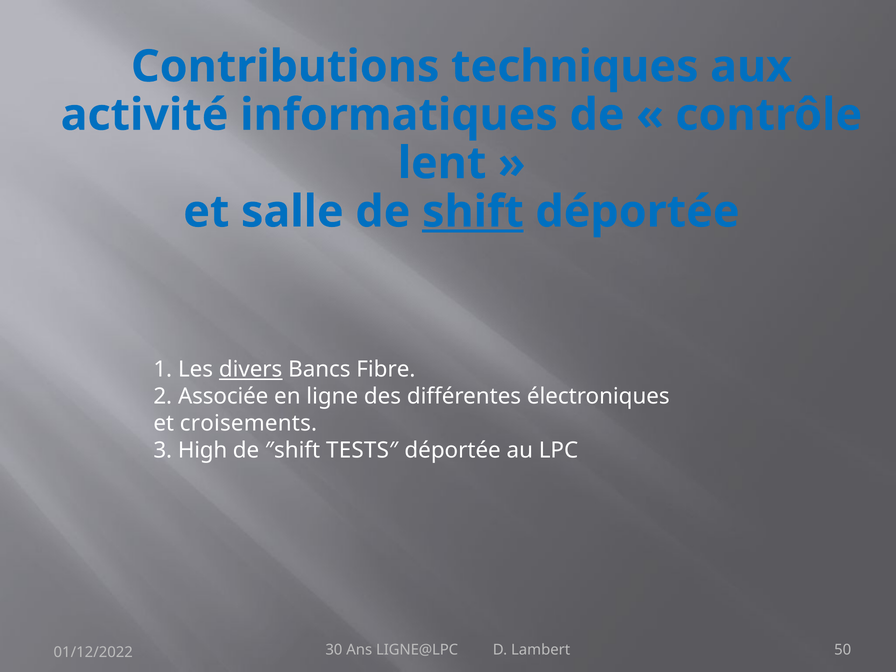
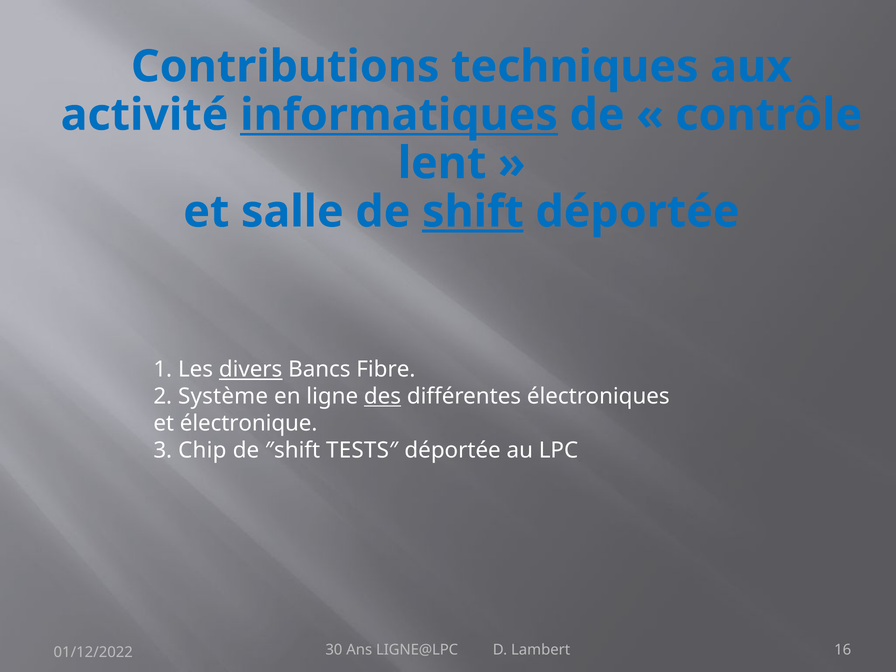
informatiques underline: none -> present
Associée: Associée -> Système
des underline: none -> present
croisements: croisements -> électronique
High: High -> Chip
50: 50 -> 16
